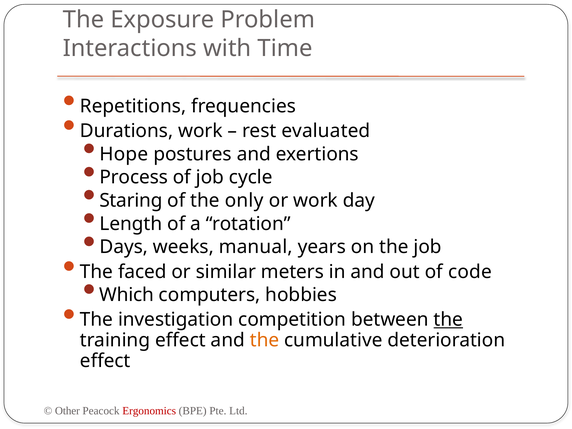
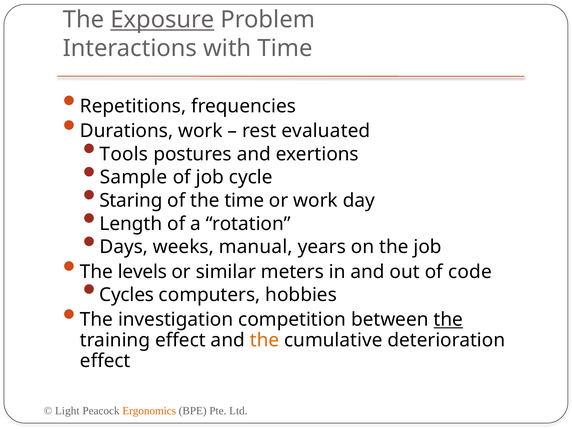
Exposure underline: none -> present
Hope: Hope -> Tools
Process: Process -> Sample
the only: only -> time
faced: faced -> levels
Which: Which -> Cycles
Other: Other -> Light
Ergonomics colour: red -> orange
